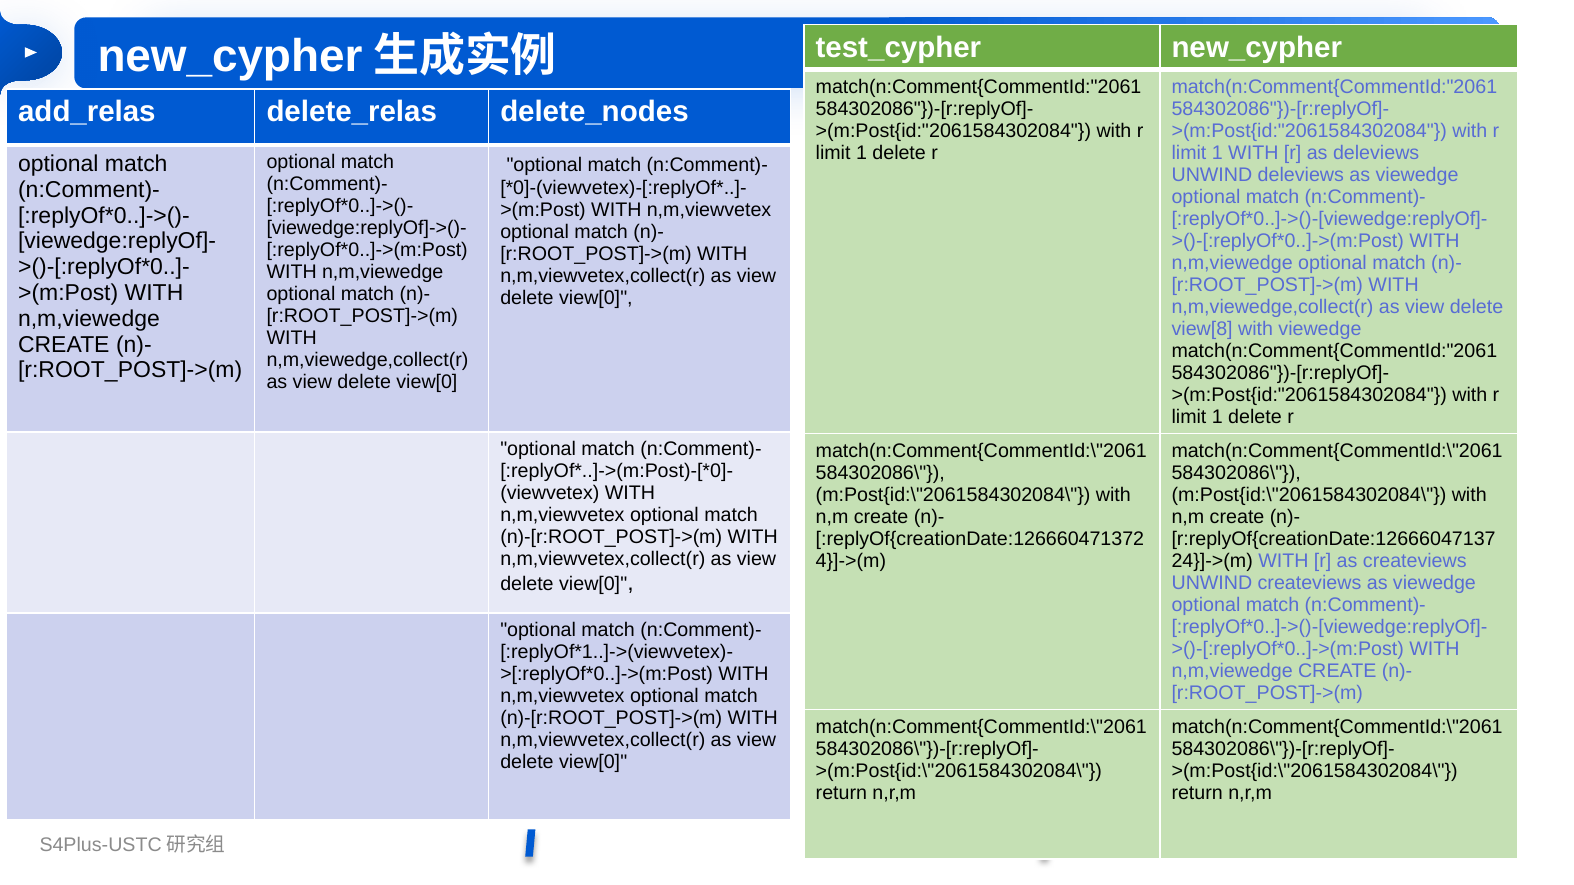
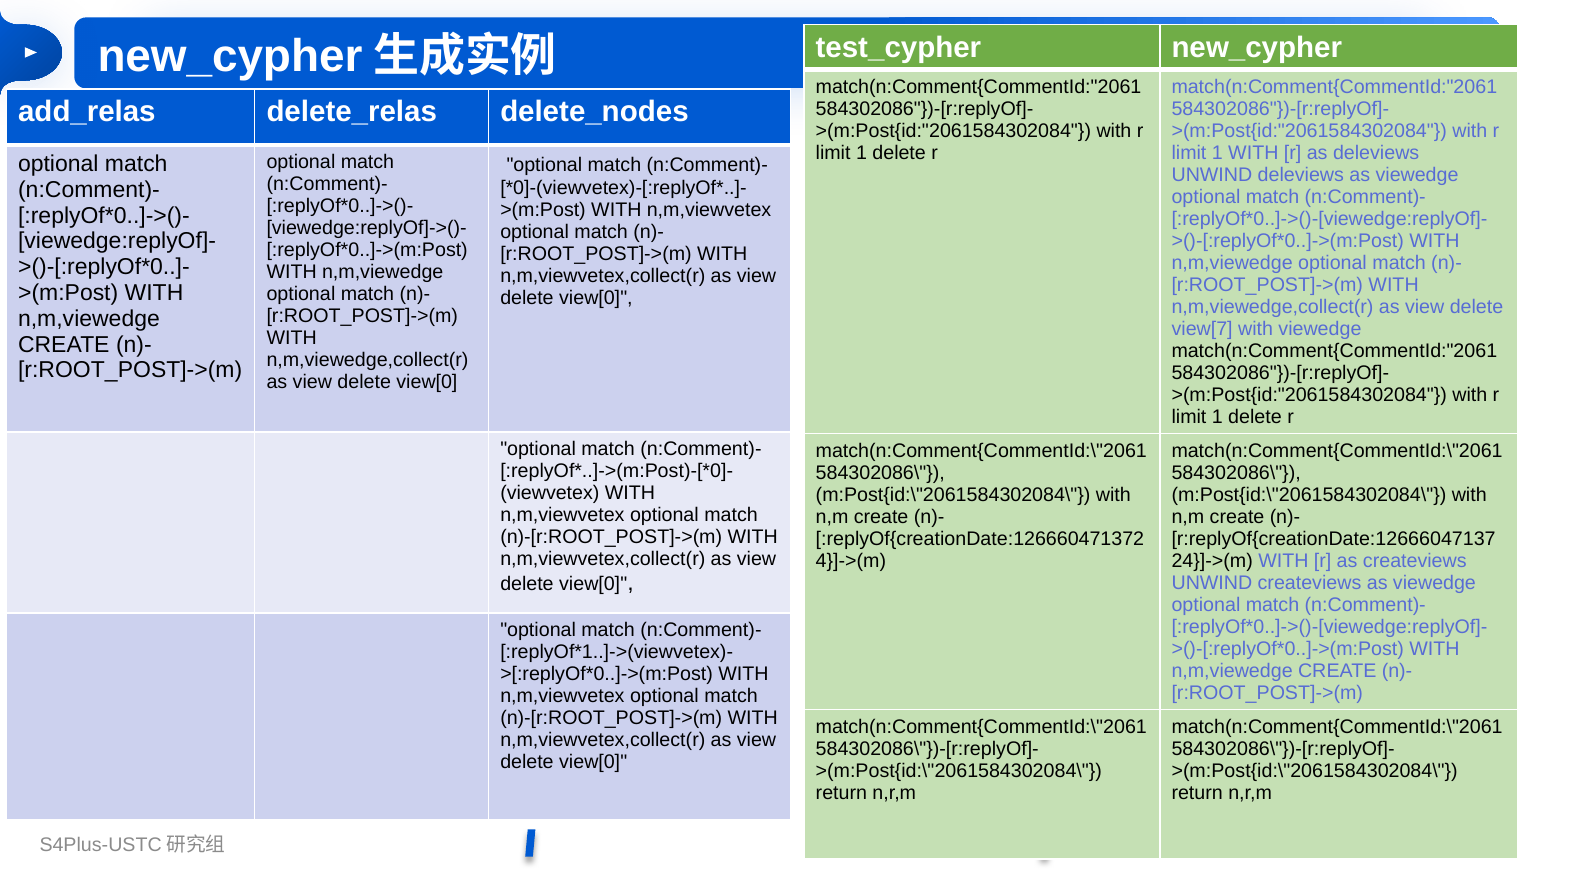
view[8: view[8 -> view[7
